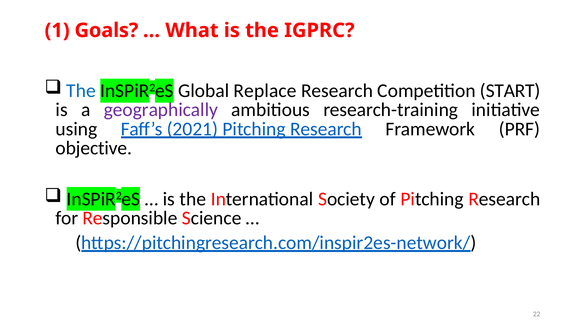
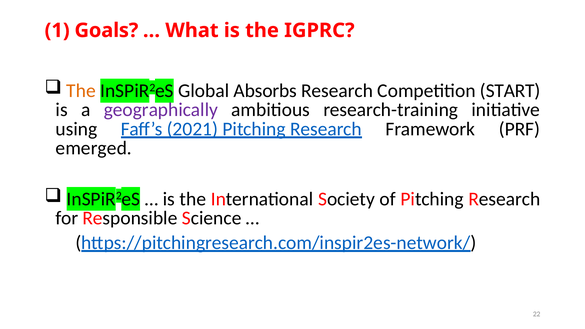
The at (81, 91) colour: blue -> orange
Replace: Replace -> Absorbs
objective: objective -> emerged
